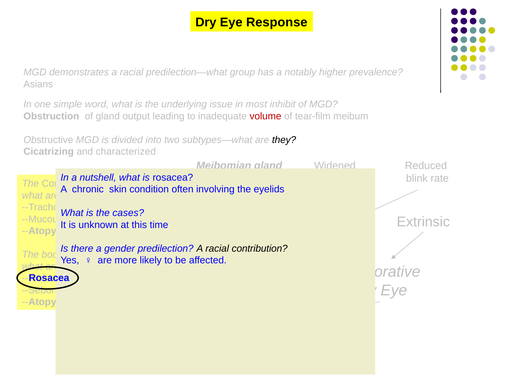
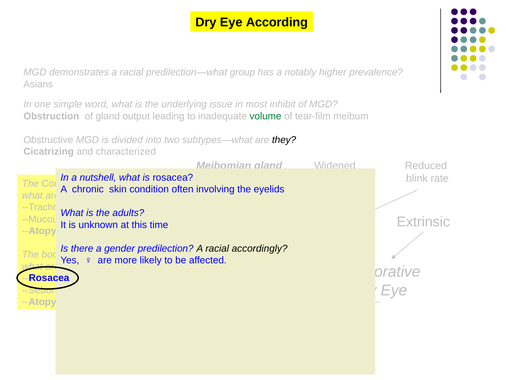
Response: Response -> According
volume colour: red -> green
cases: cases -> adults
contribution: contribution -> accordingly
